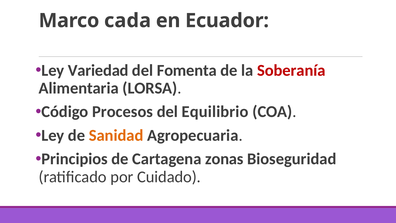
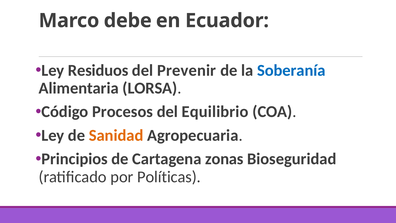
cada: cada -> debe
Variedad: Variedad -> Residuos
Fomenta: Fomenta -> Prevenir
Soberanía colour: red -> blue
Cuidado: Cuidado -> Políticas
